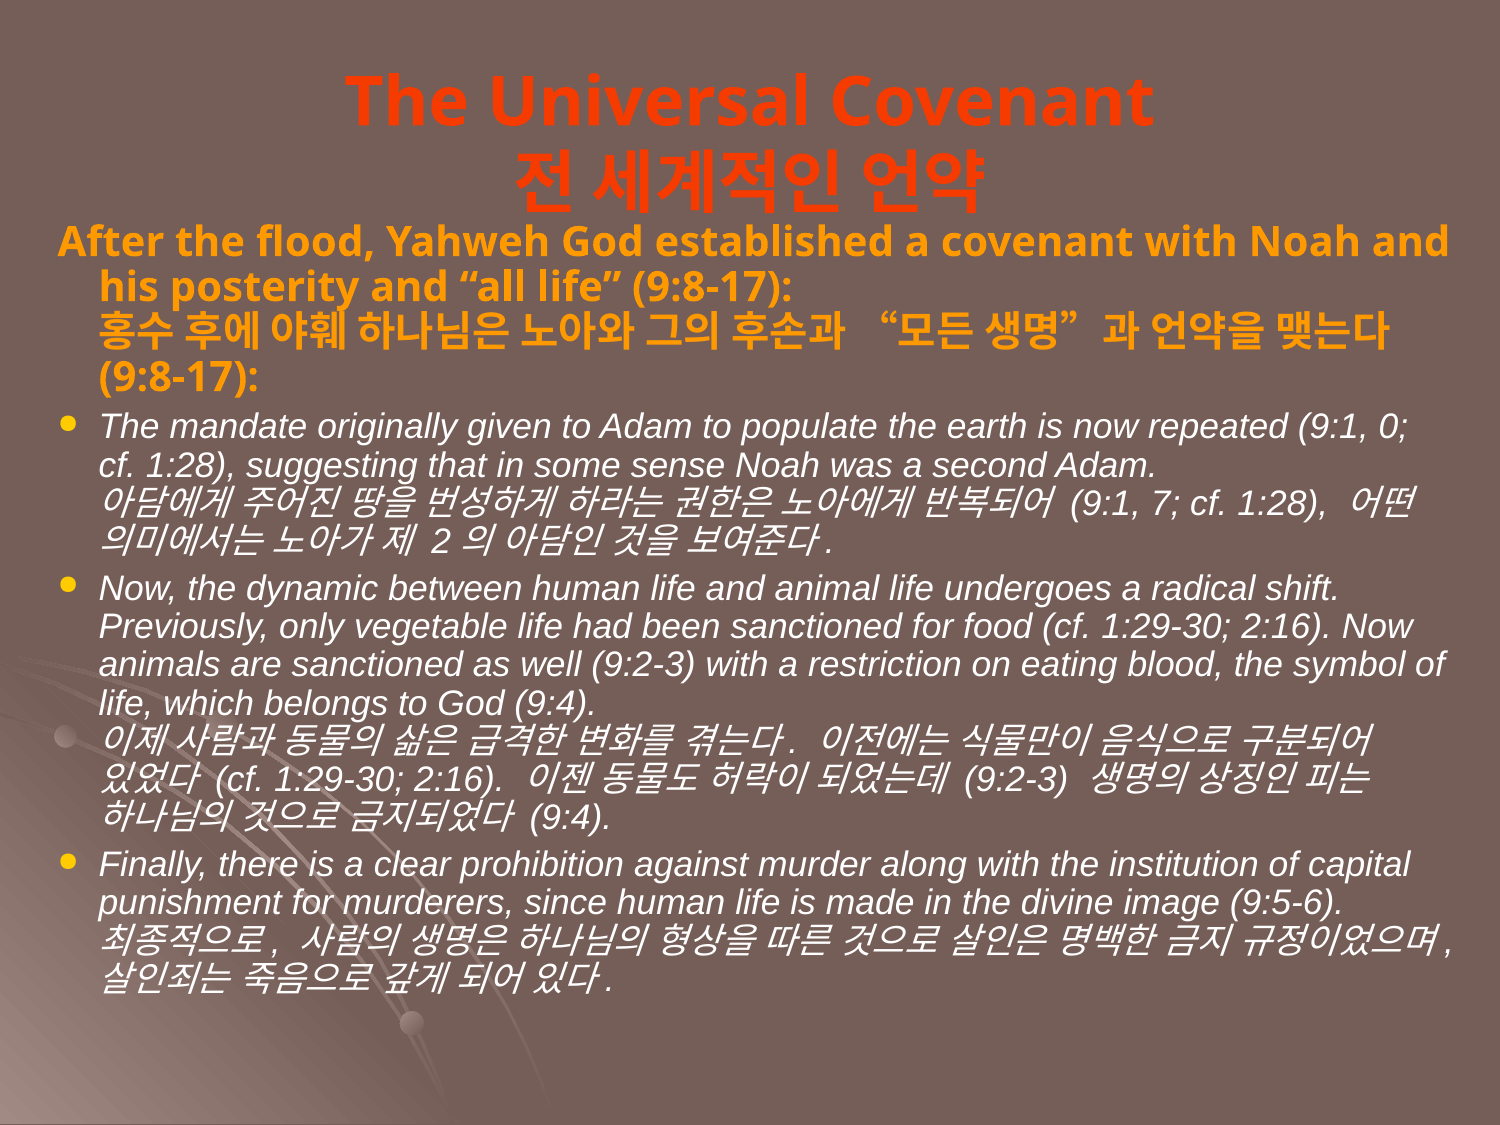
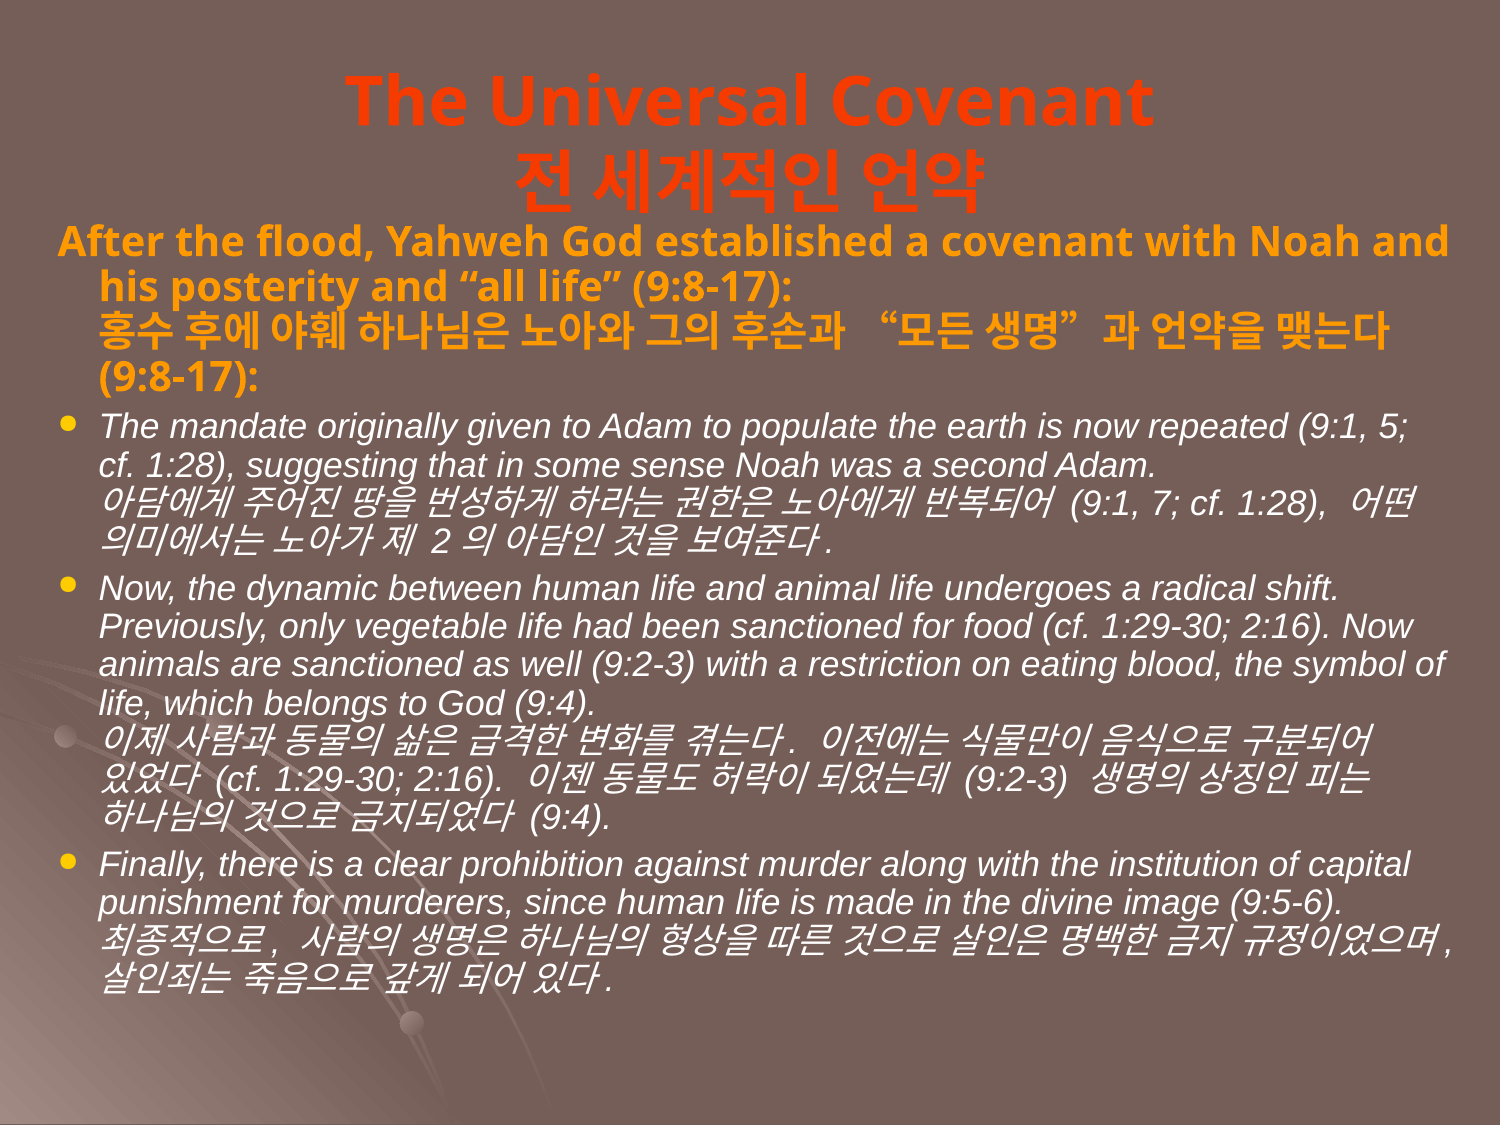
0: 0 -> 5
